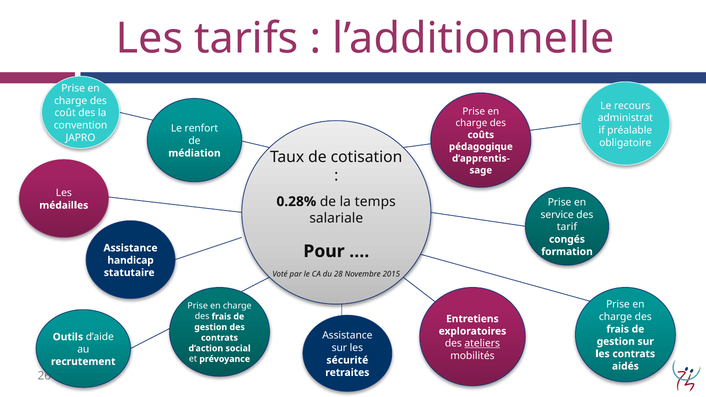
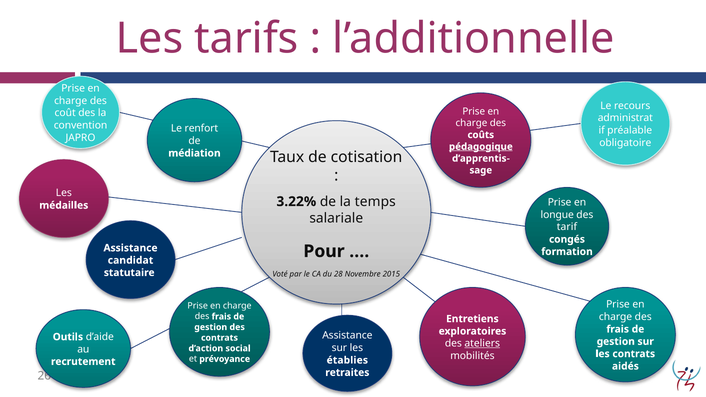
pédagogique underline: none -> present
0.28%: 0.28% -> 3.22%
service: service -> longue
handicap: handicap -> candidat
sécurité: sécurité -> établies
